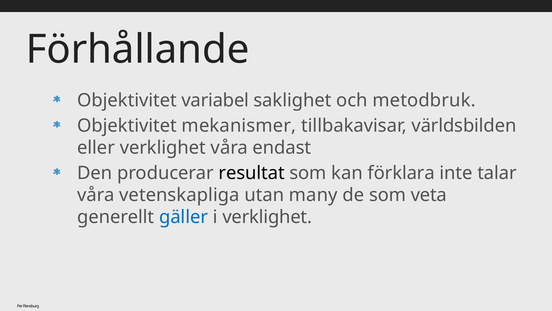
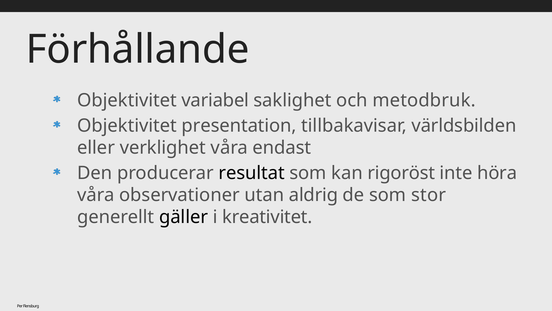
mekanismer: mekanismer -> presentation
förklara: förklara -> rigoröst
talar: talar -> höra
vetenskapliga: vetenskapliga -> observationer
many: many -> aldrig
veta: veta -> stor
gäller colour: blue -> black
i verklighet: verklighet -> kreativitet
